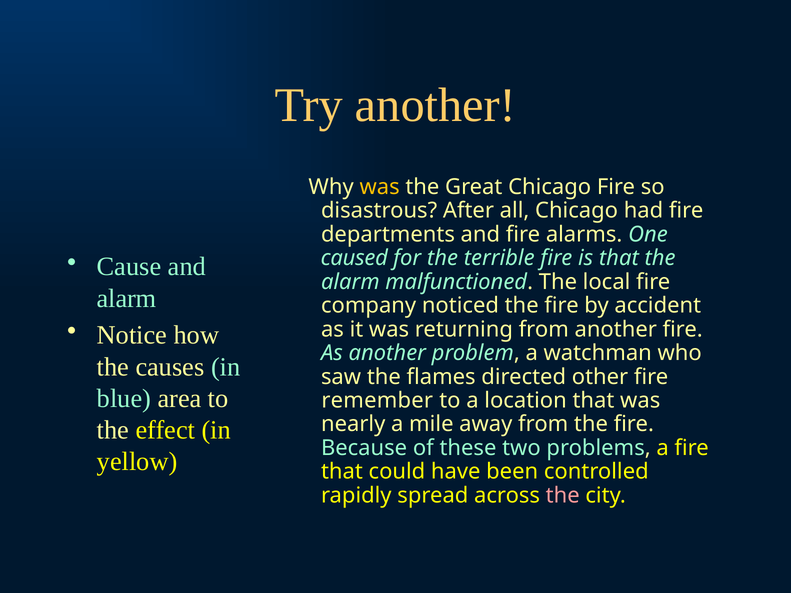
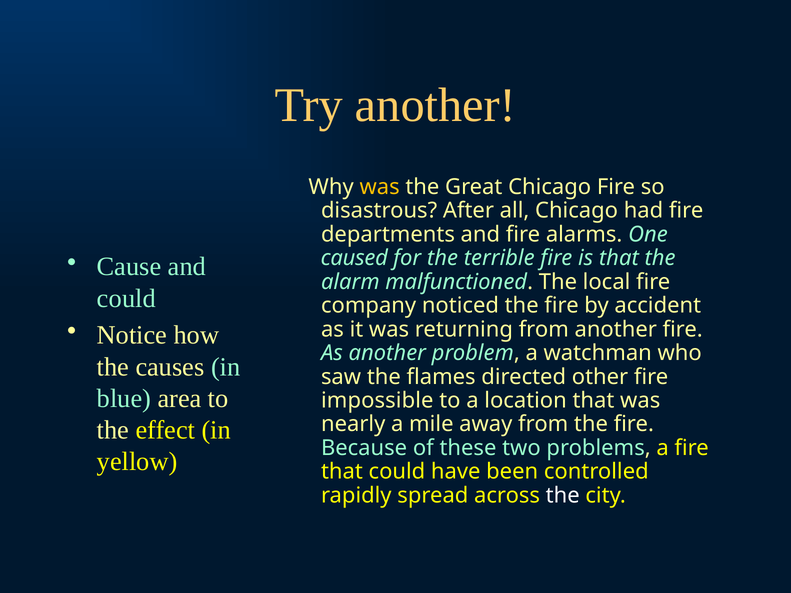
alarm at (127, 298): alarm -> could
remember: remember -> impossible
the at (563, 496) colour: pink -> white
